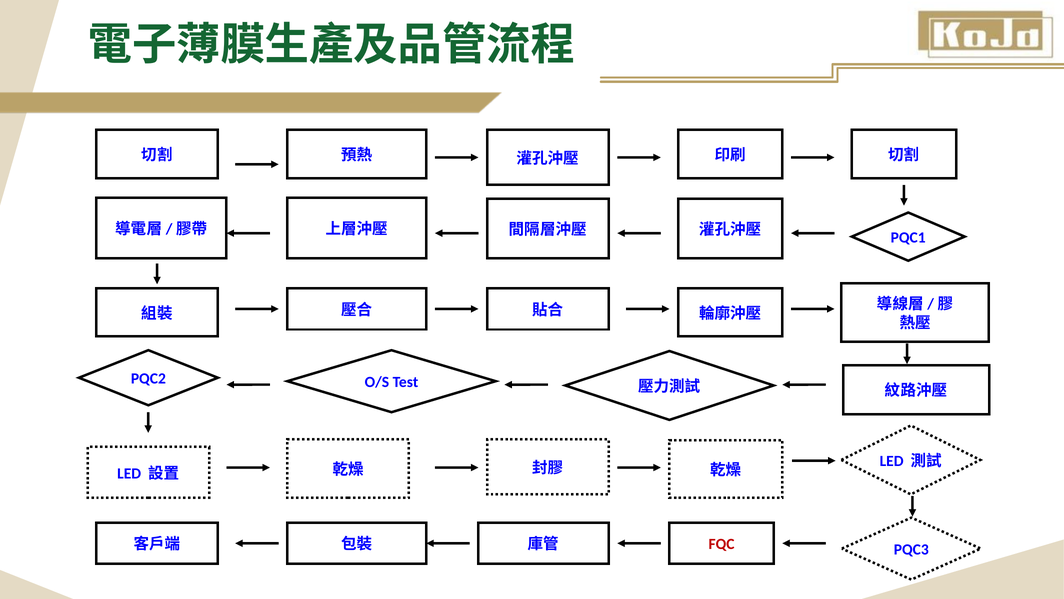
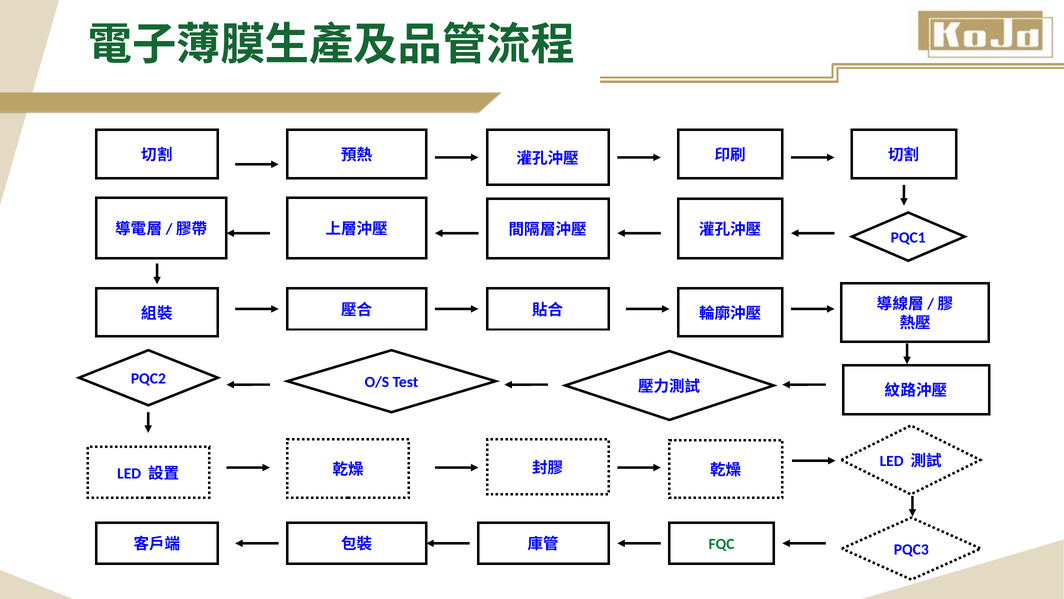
FQC colour: red -> green
